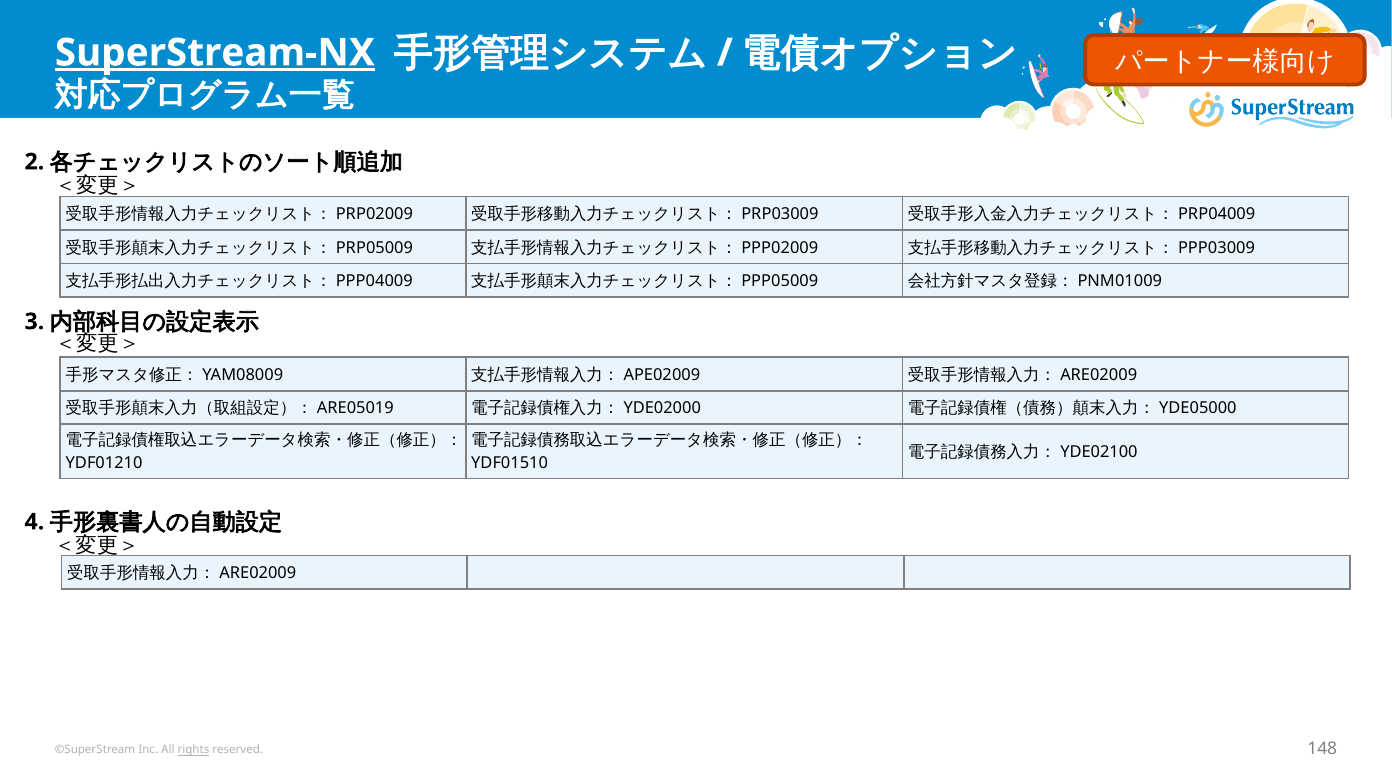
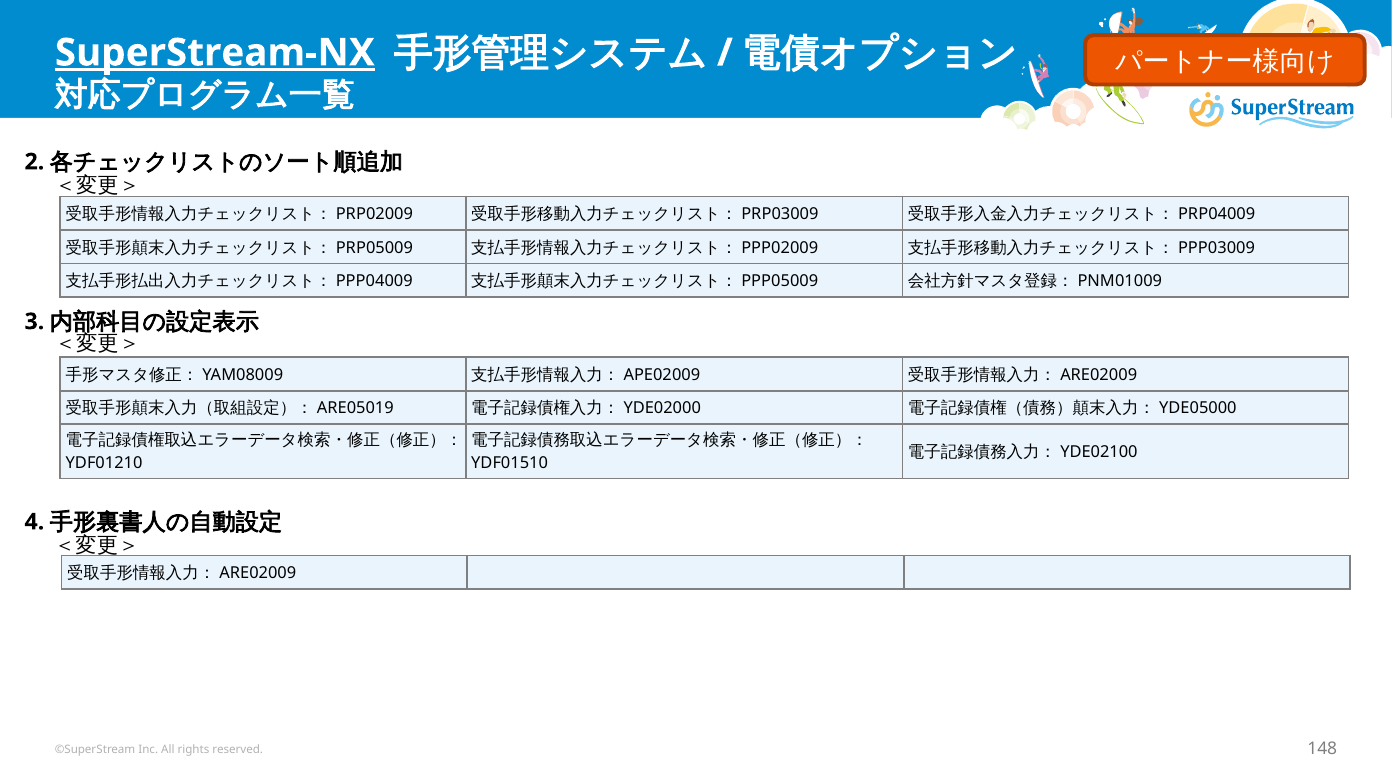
rights underline: present -> none
